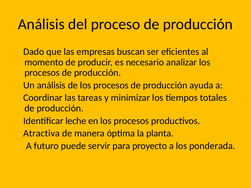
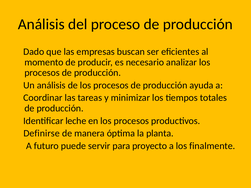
Atractiva: Atractiva -> Definirse
ponderada: ponderada -> finalmente
